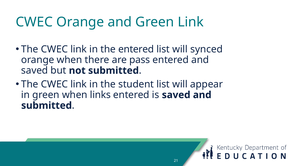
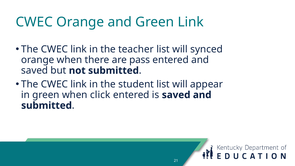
the entered: entered -> teacher
links: links -> click
